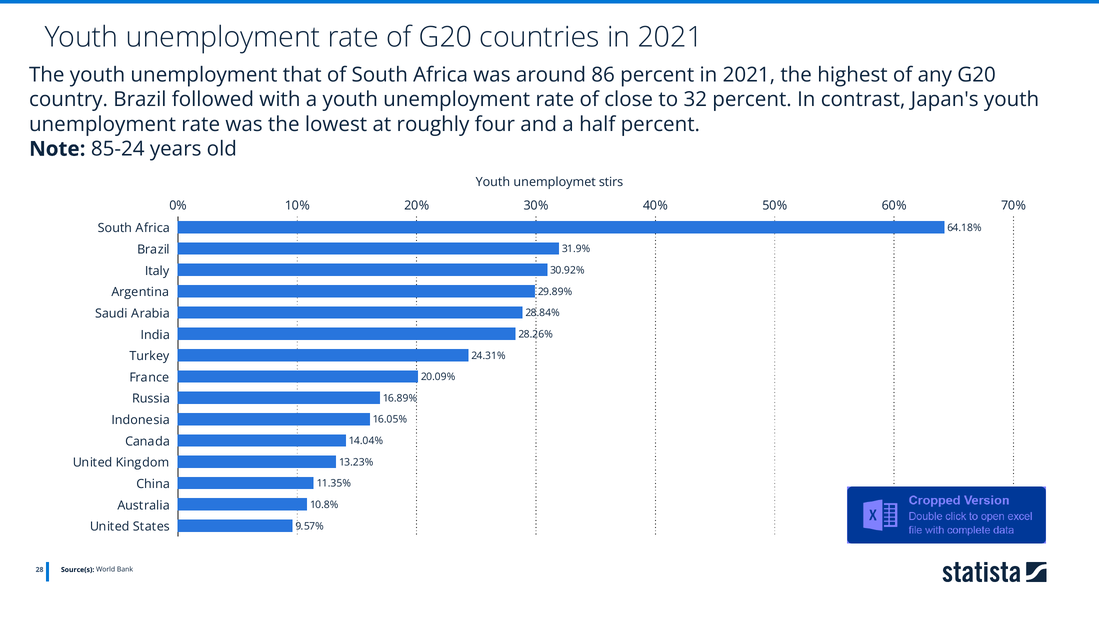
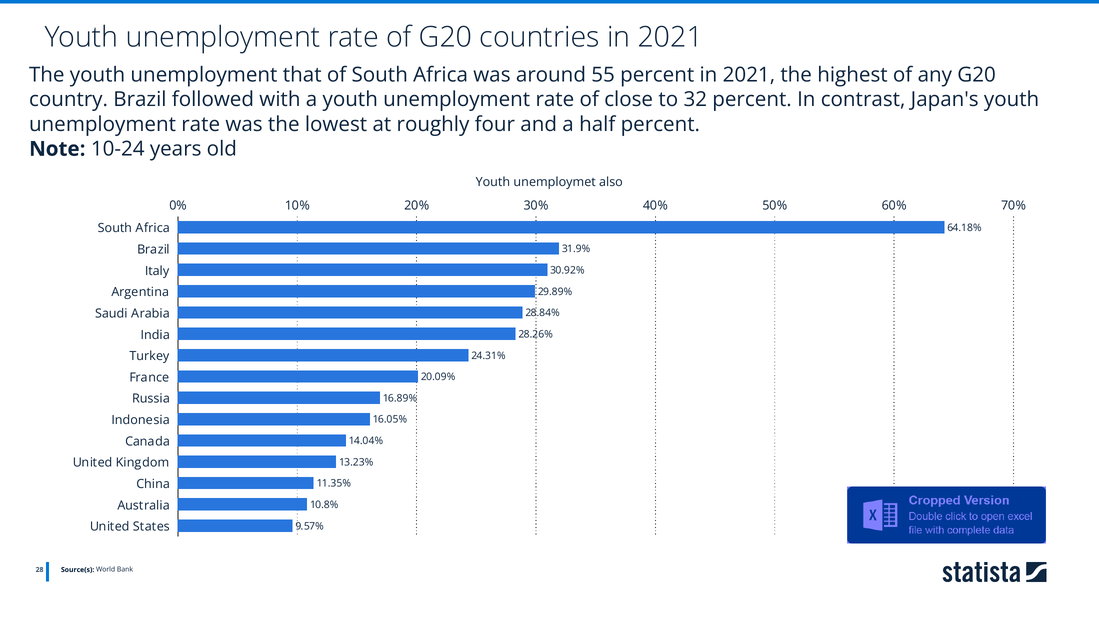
86: 86 -> 55
85-24: 85-24 -> 10-24
stirs: stirs -> also
